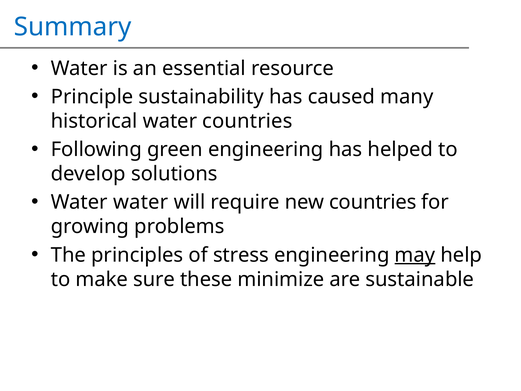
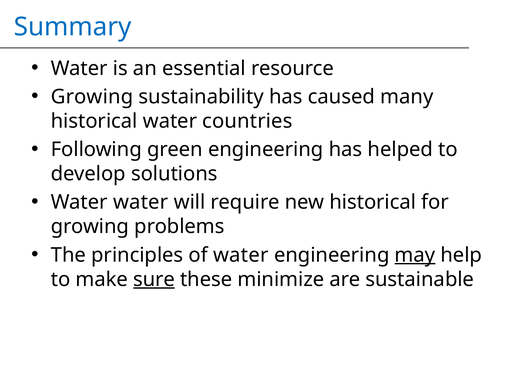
Principle at (92, 97): Principle -> Growing
new countries: countries -> historical
of stress: stress -> water
sure underline: none -> present
